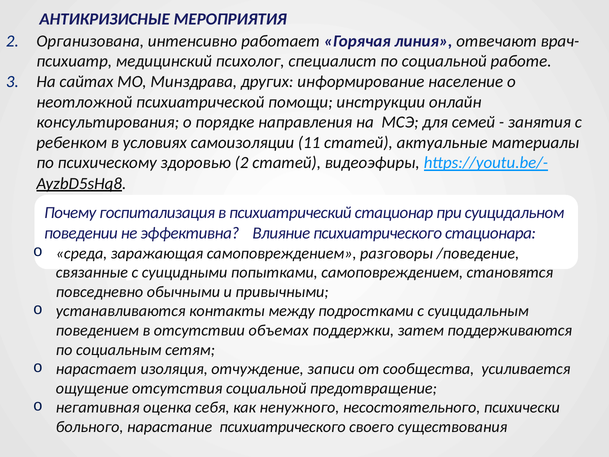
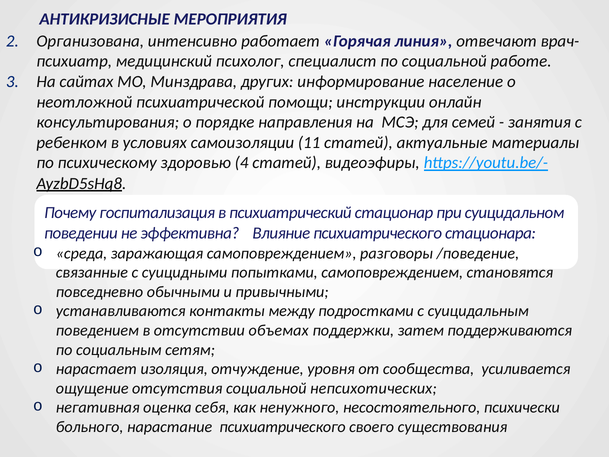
здоровью 2: 2 -> 4
записи: записи -> уровня
предотвращение: предотвращение -> непсихотических
